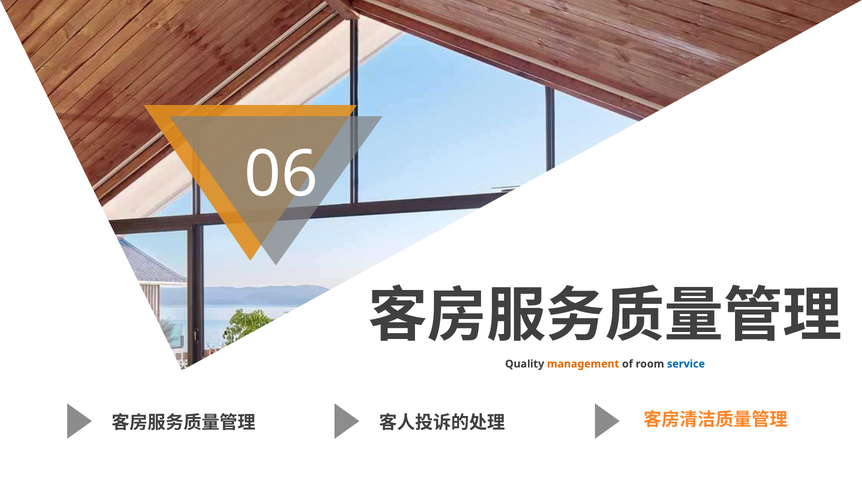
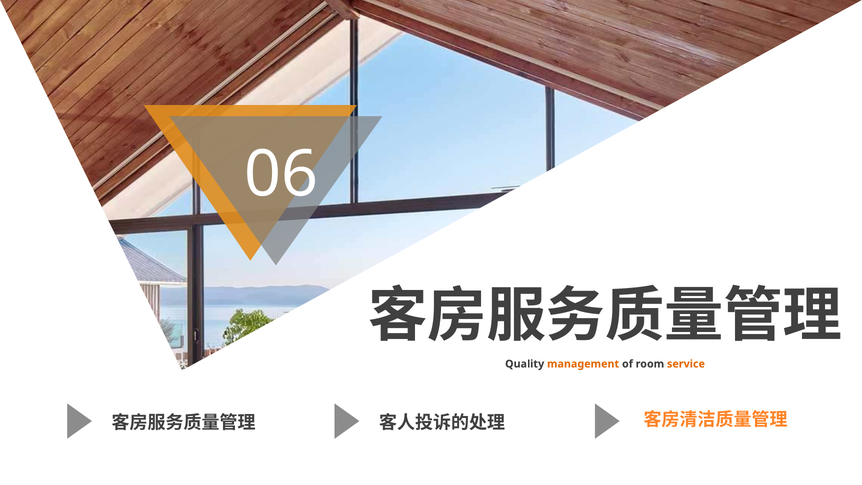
service colour: blue -> orange
